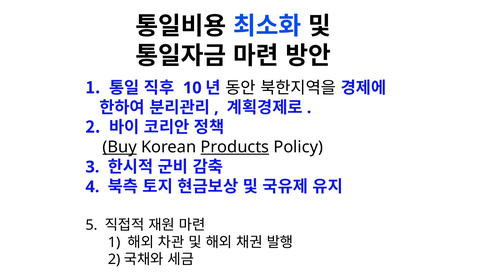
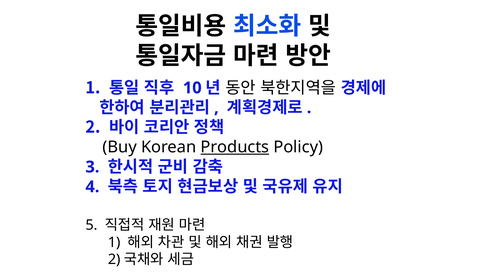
Buy underline: present -> none
